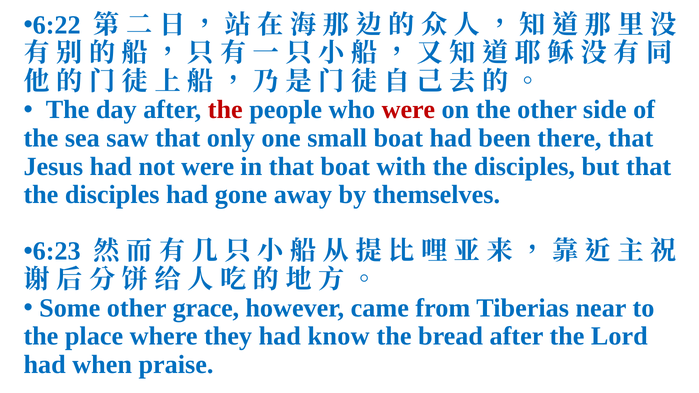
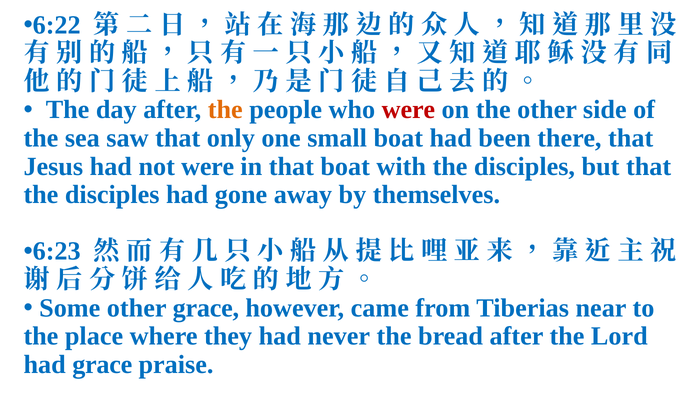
the at (225, 110) colour: red -> orange
know: know -> never
had when: when -> grace
